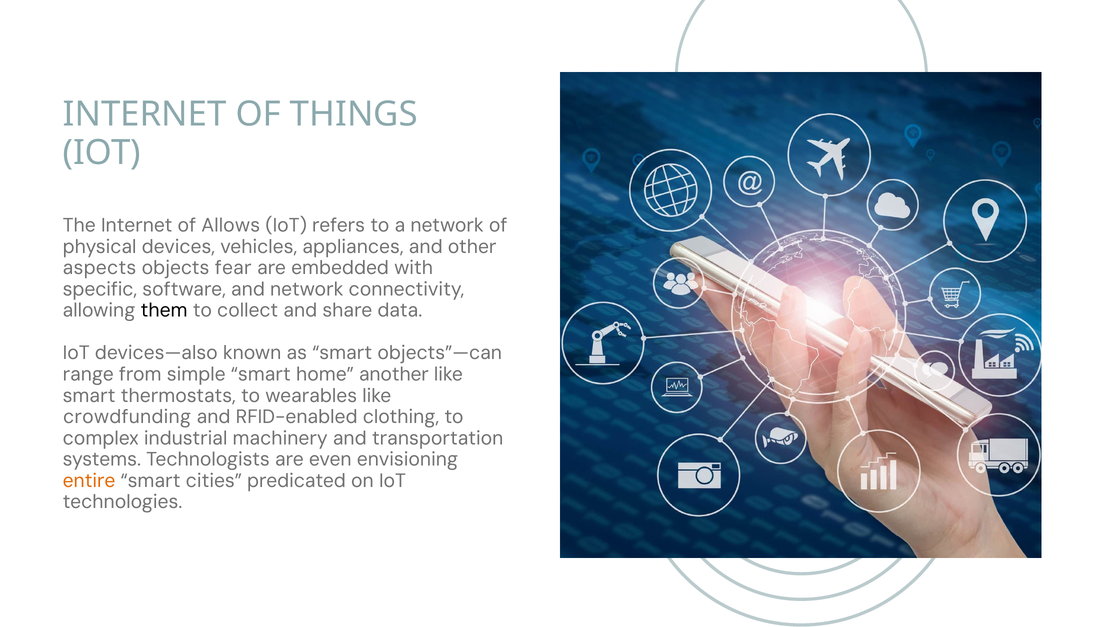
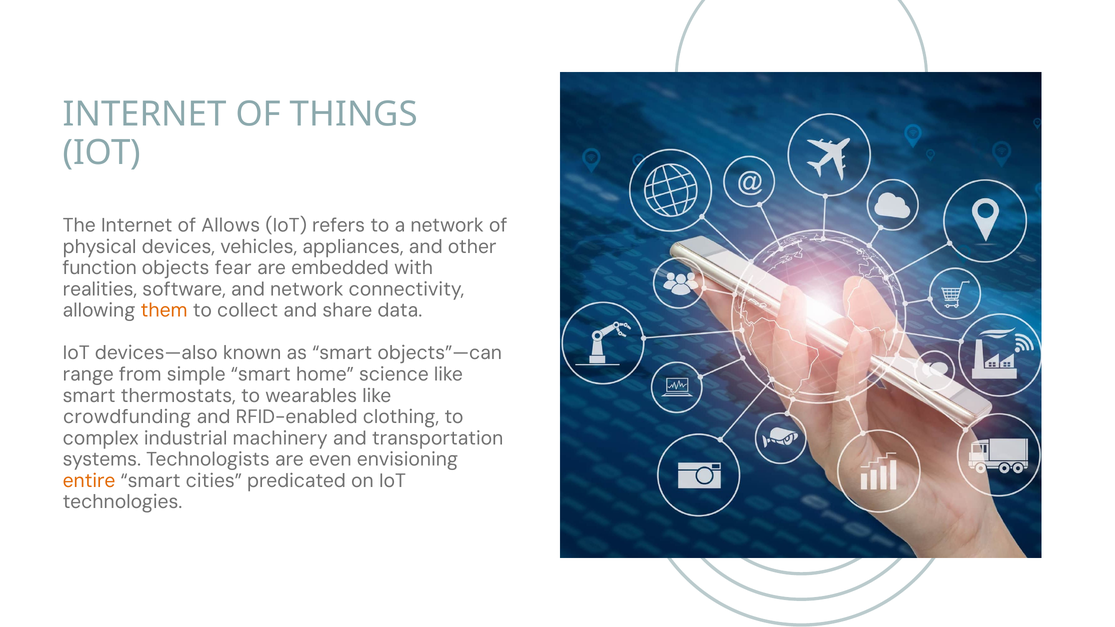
aspects: aspects -> function
specific: specific -> realities
them colour: black -> orange
another: another -> science
